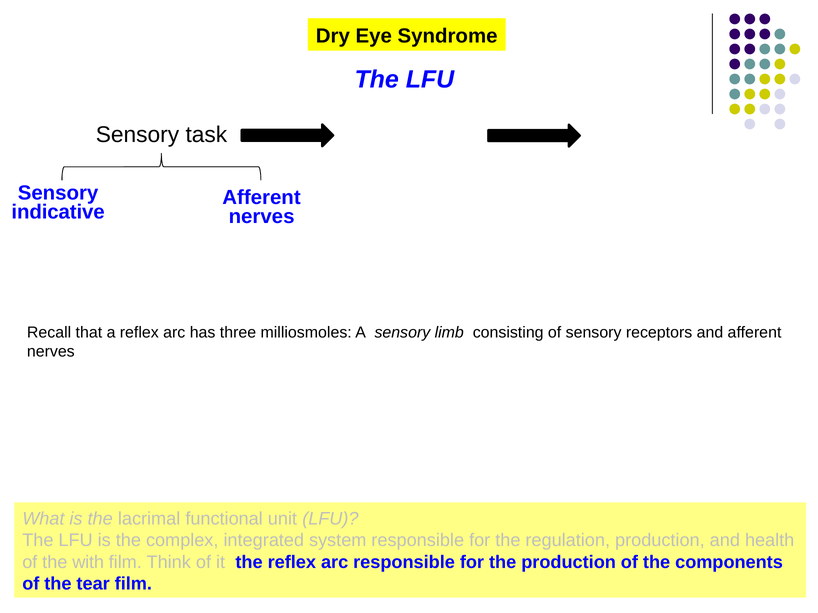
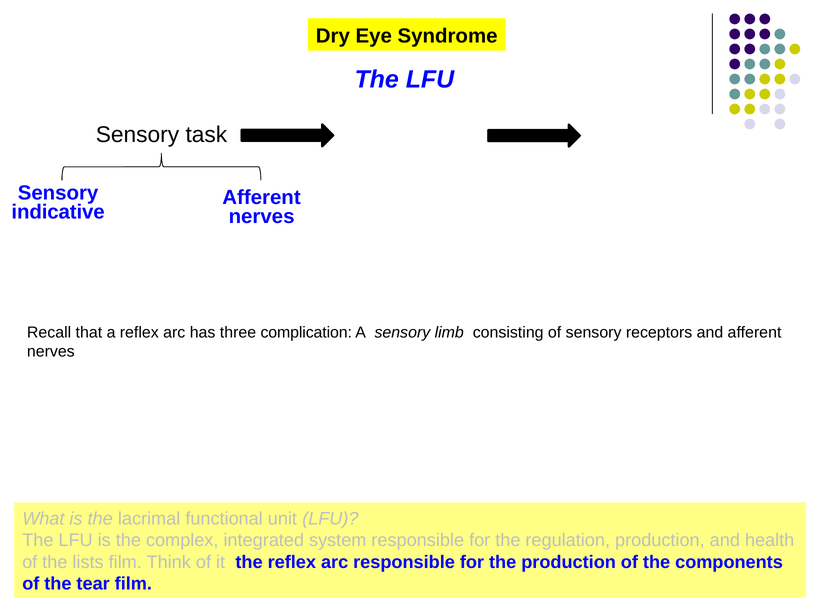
milliosmoles: milliosmoles -> complication
with: with -> lists
